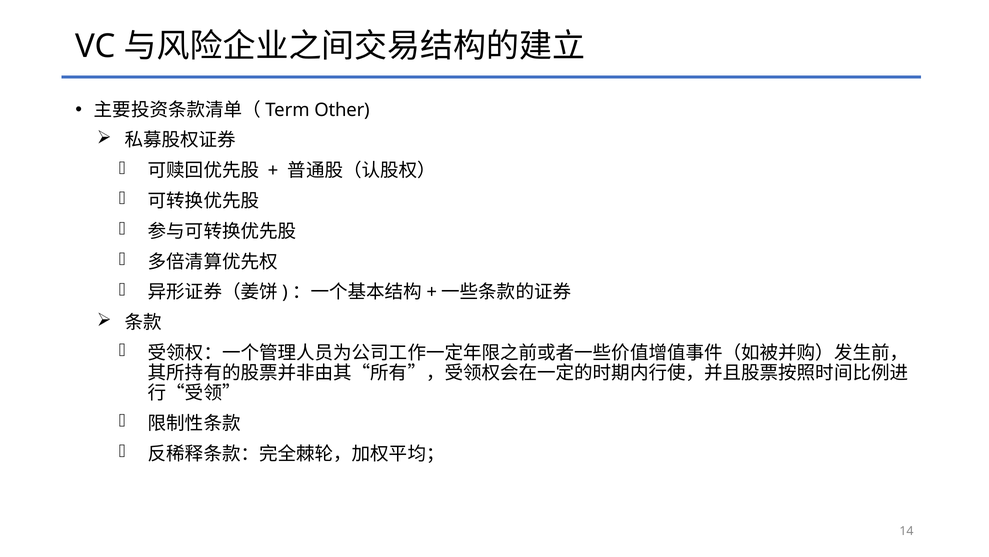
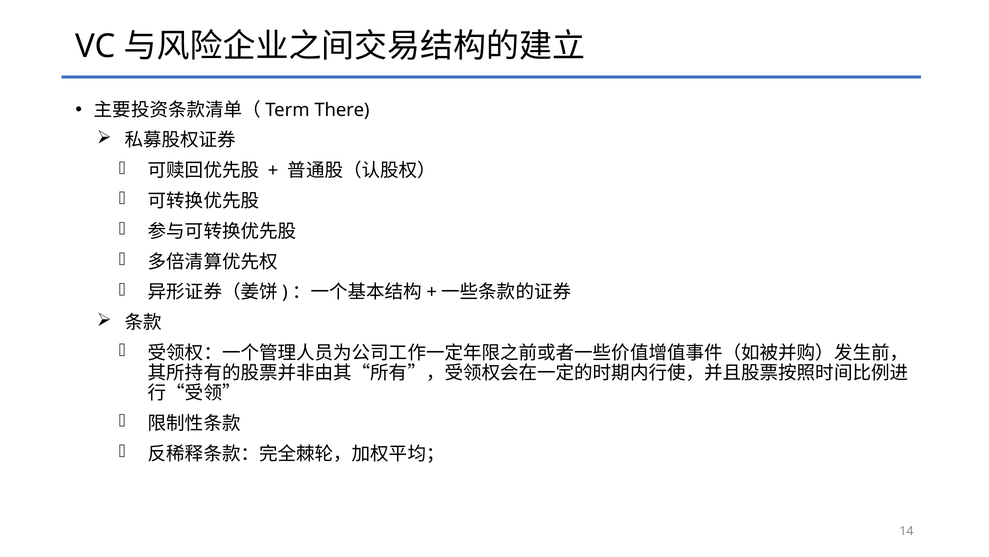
Other: Other -> There
